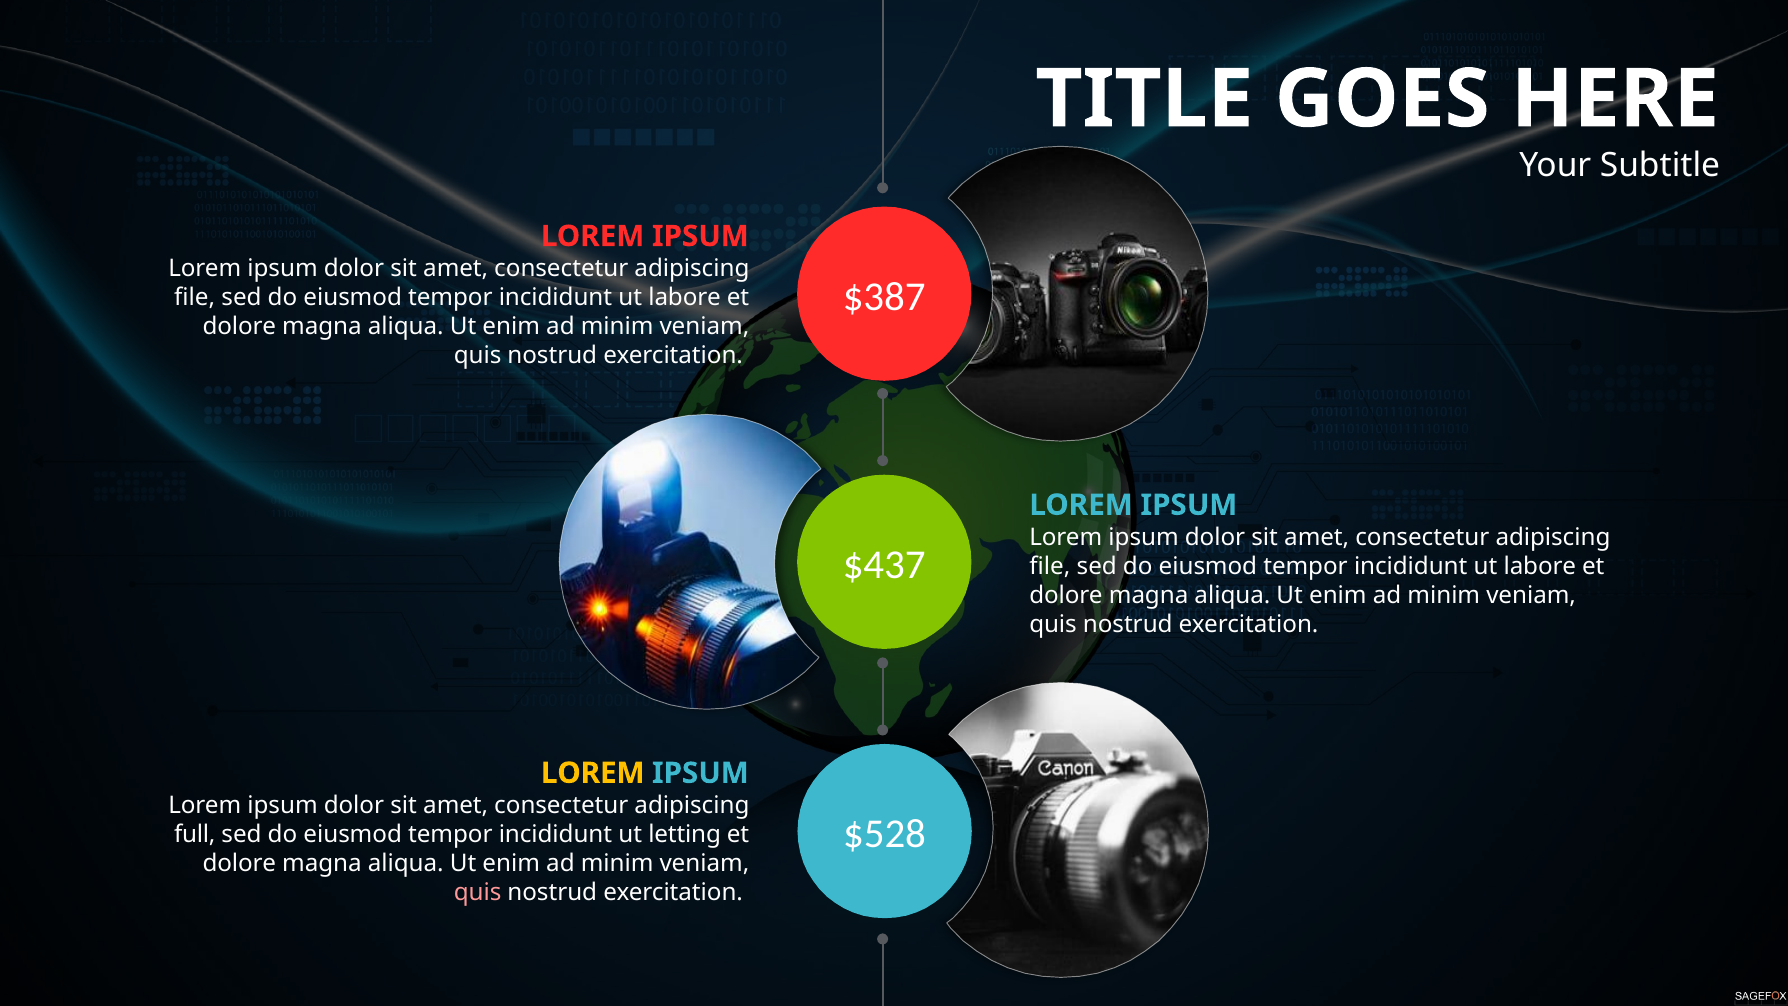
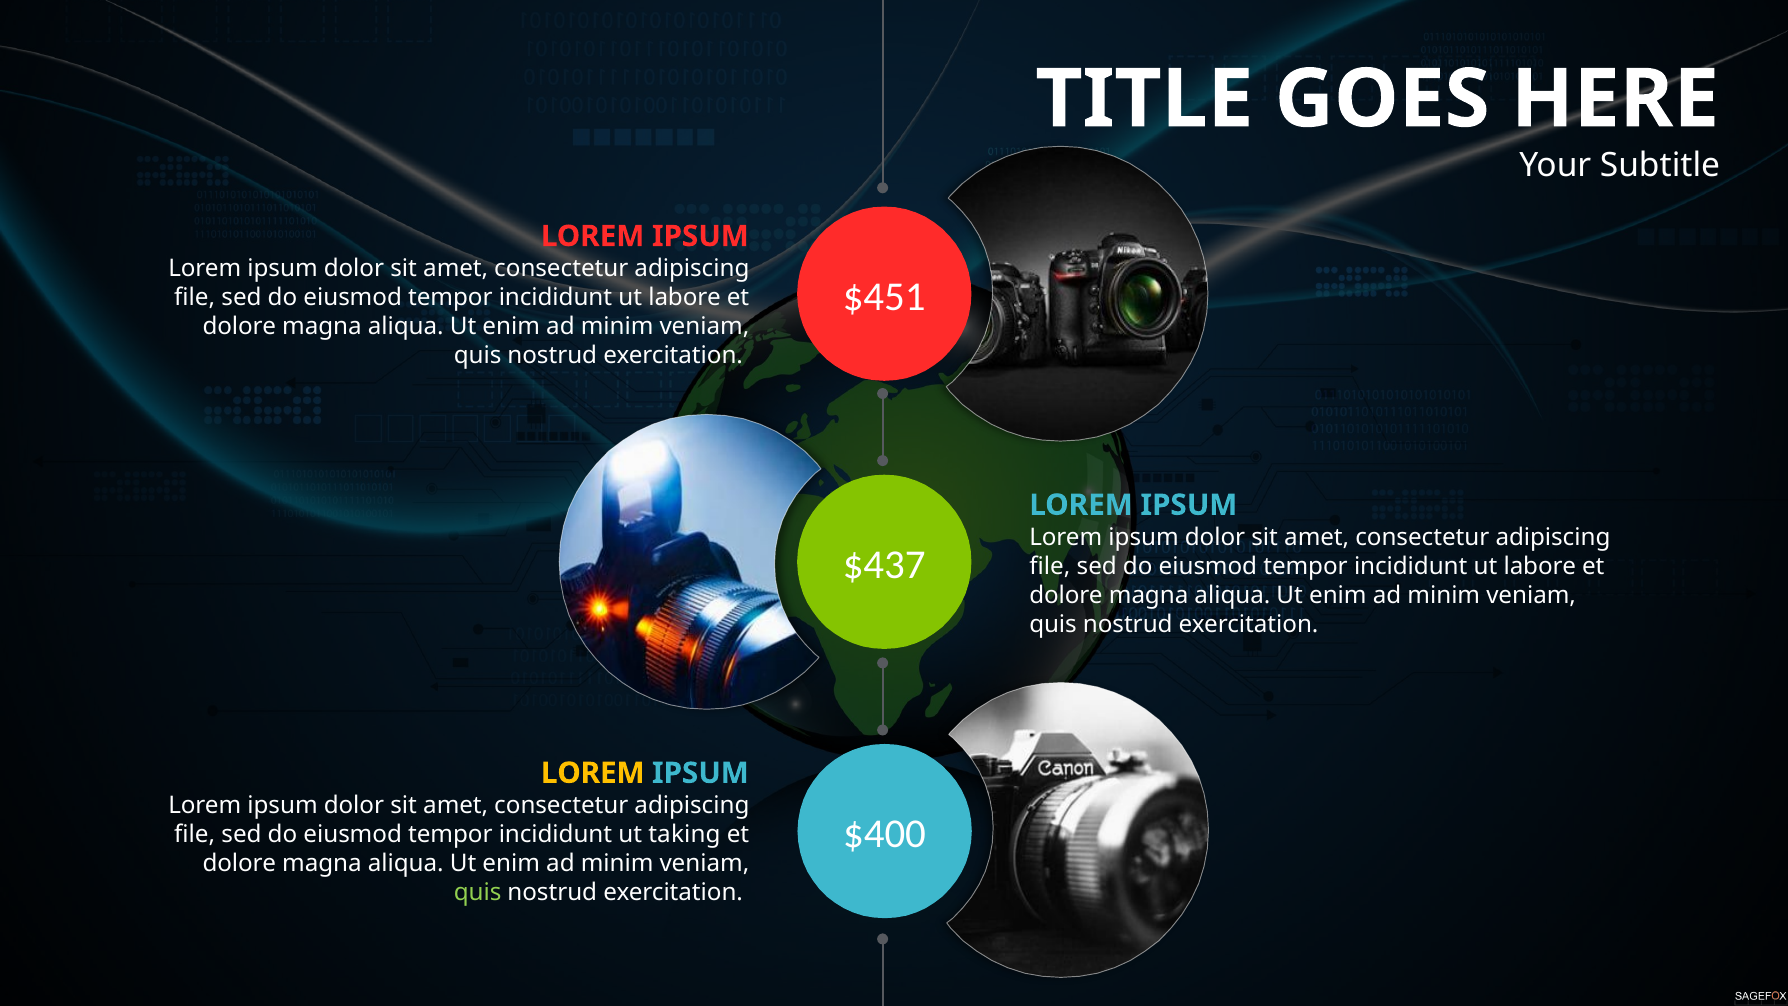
$387: $387 -> $451
$528: $528 -> $400
full at (195, 834): full -> file
letting: letting -> taking
quis at (478, 892) colour: pink -> light green
